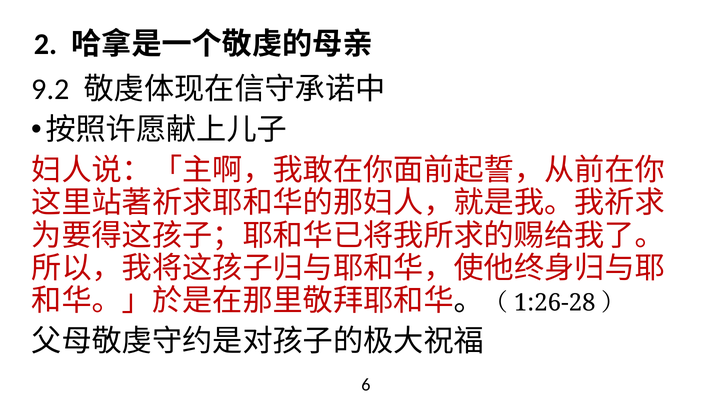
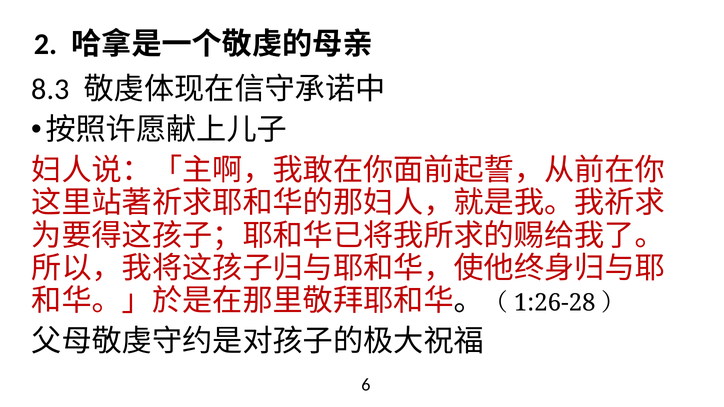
9.2: 9.2 -> 8.3
